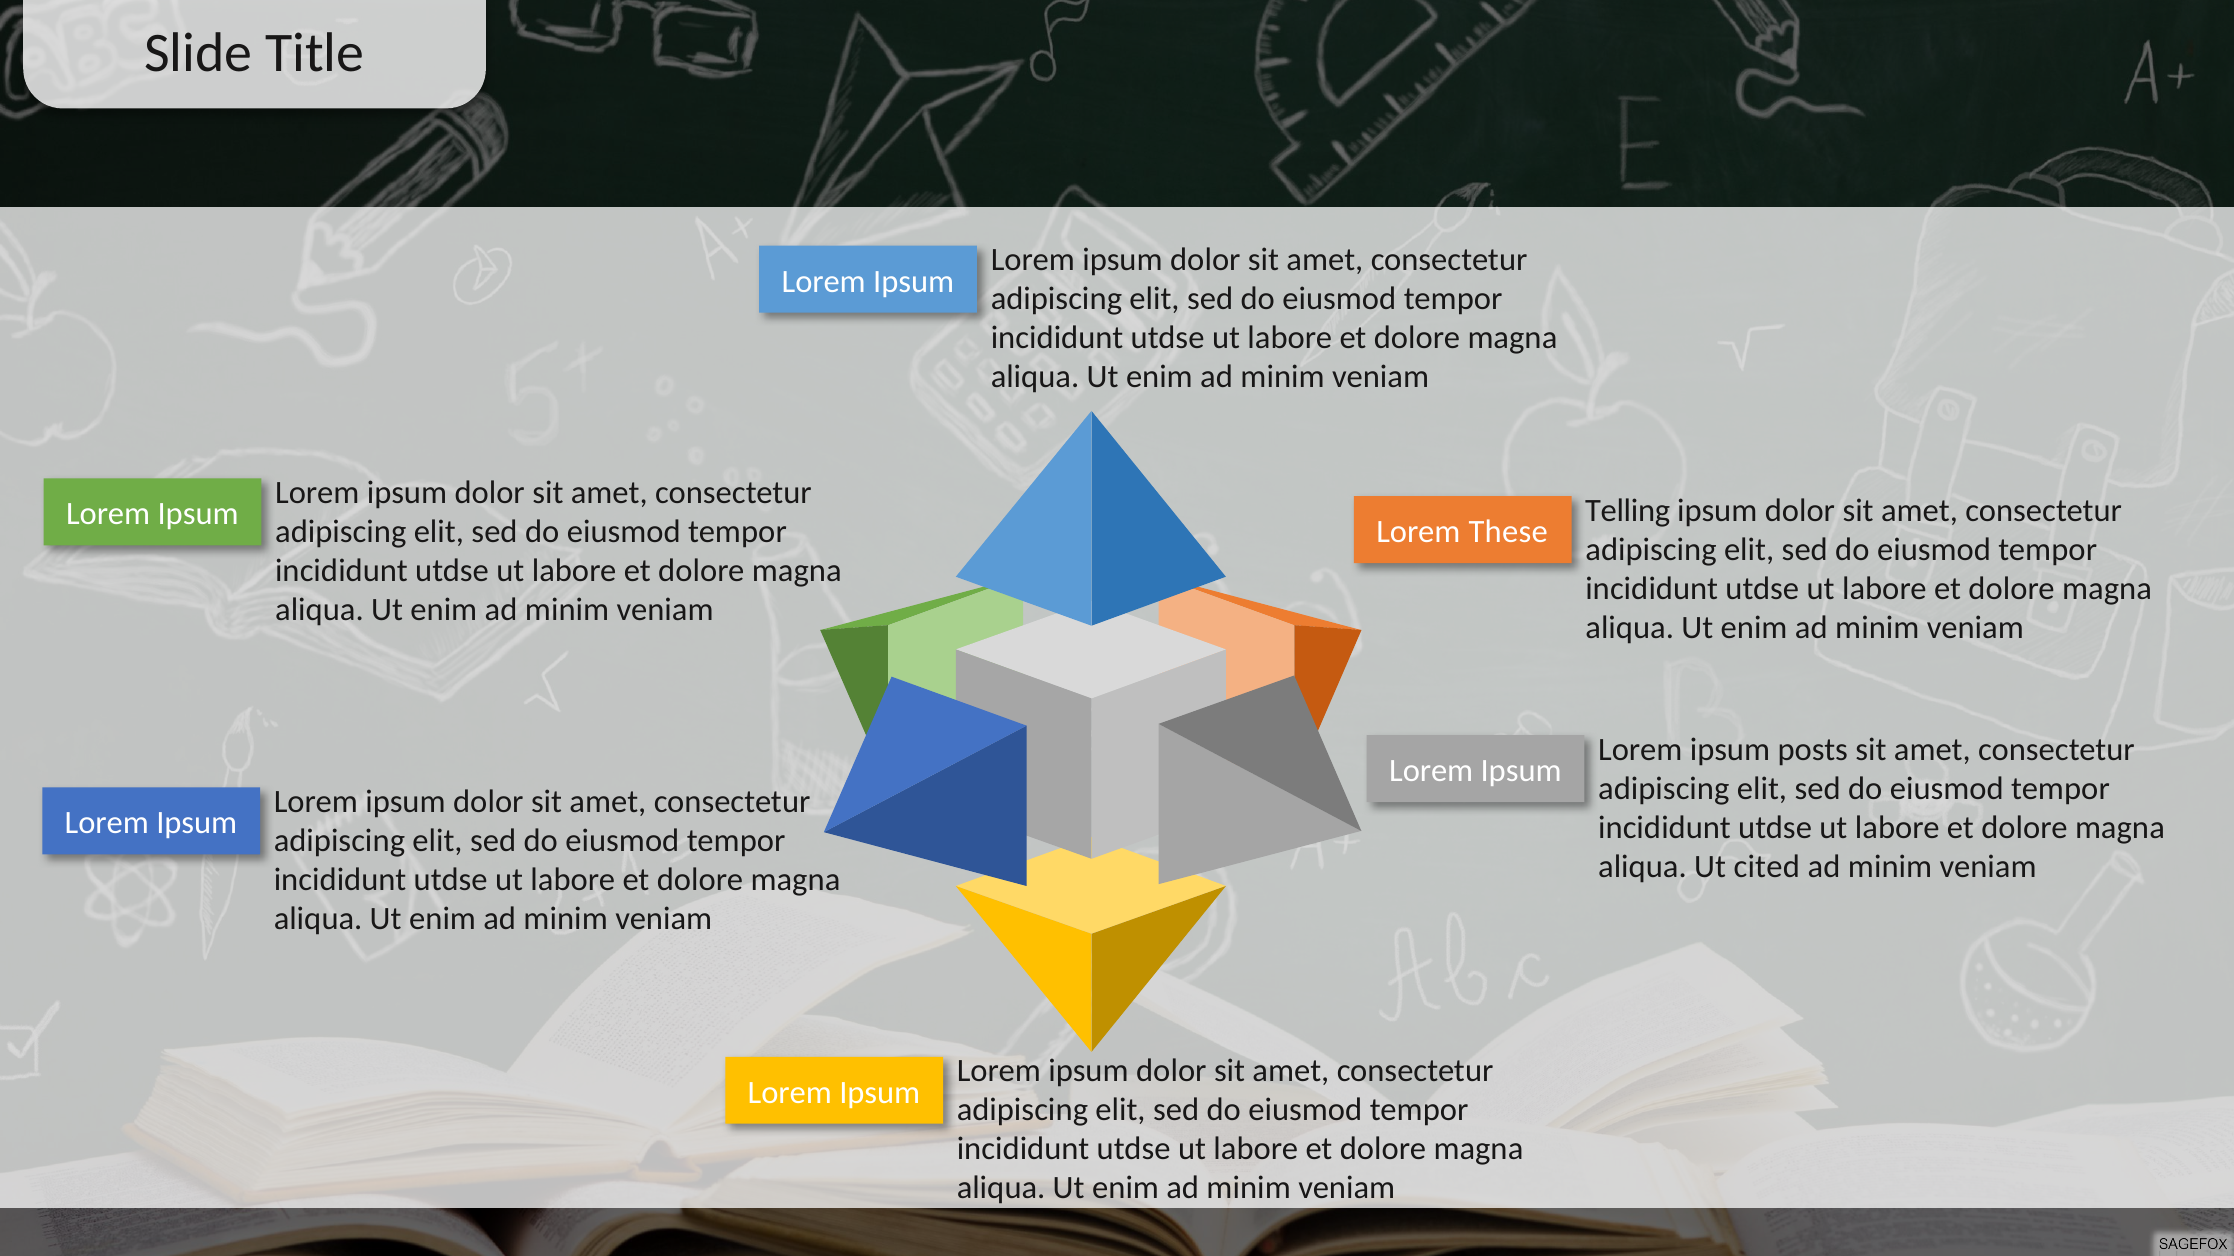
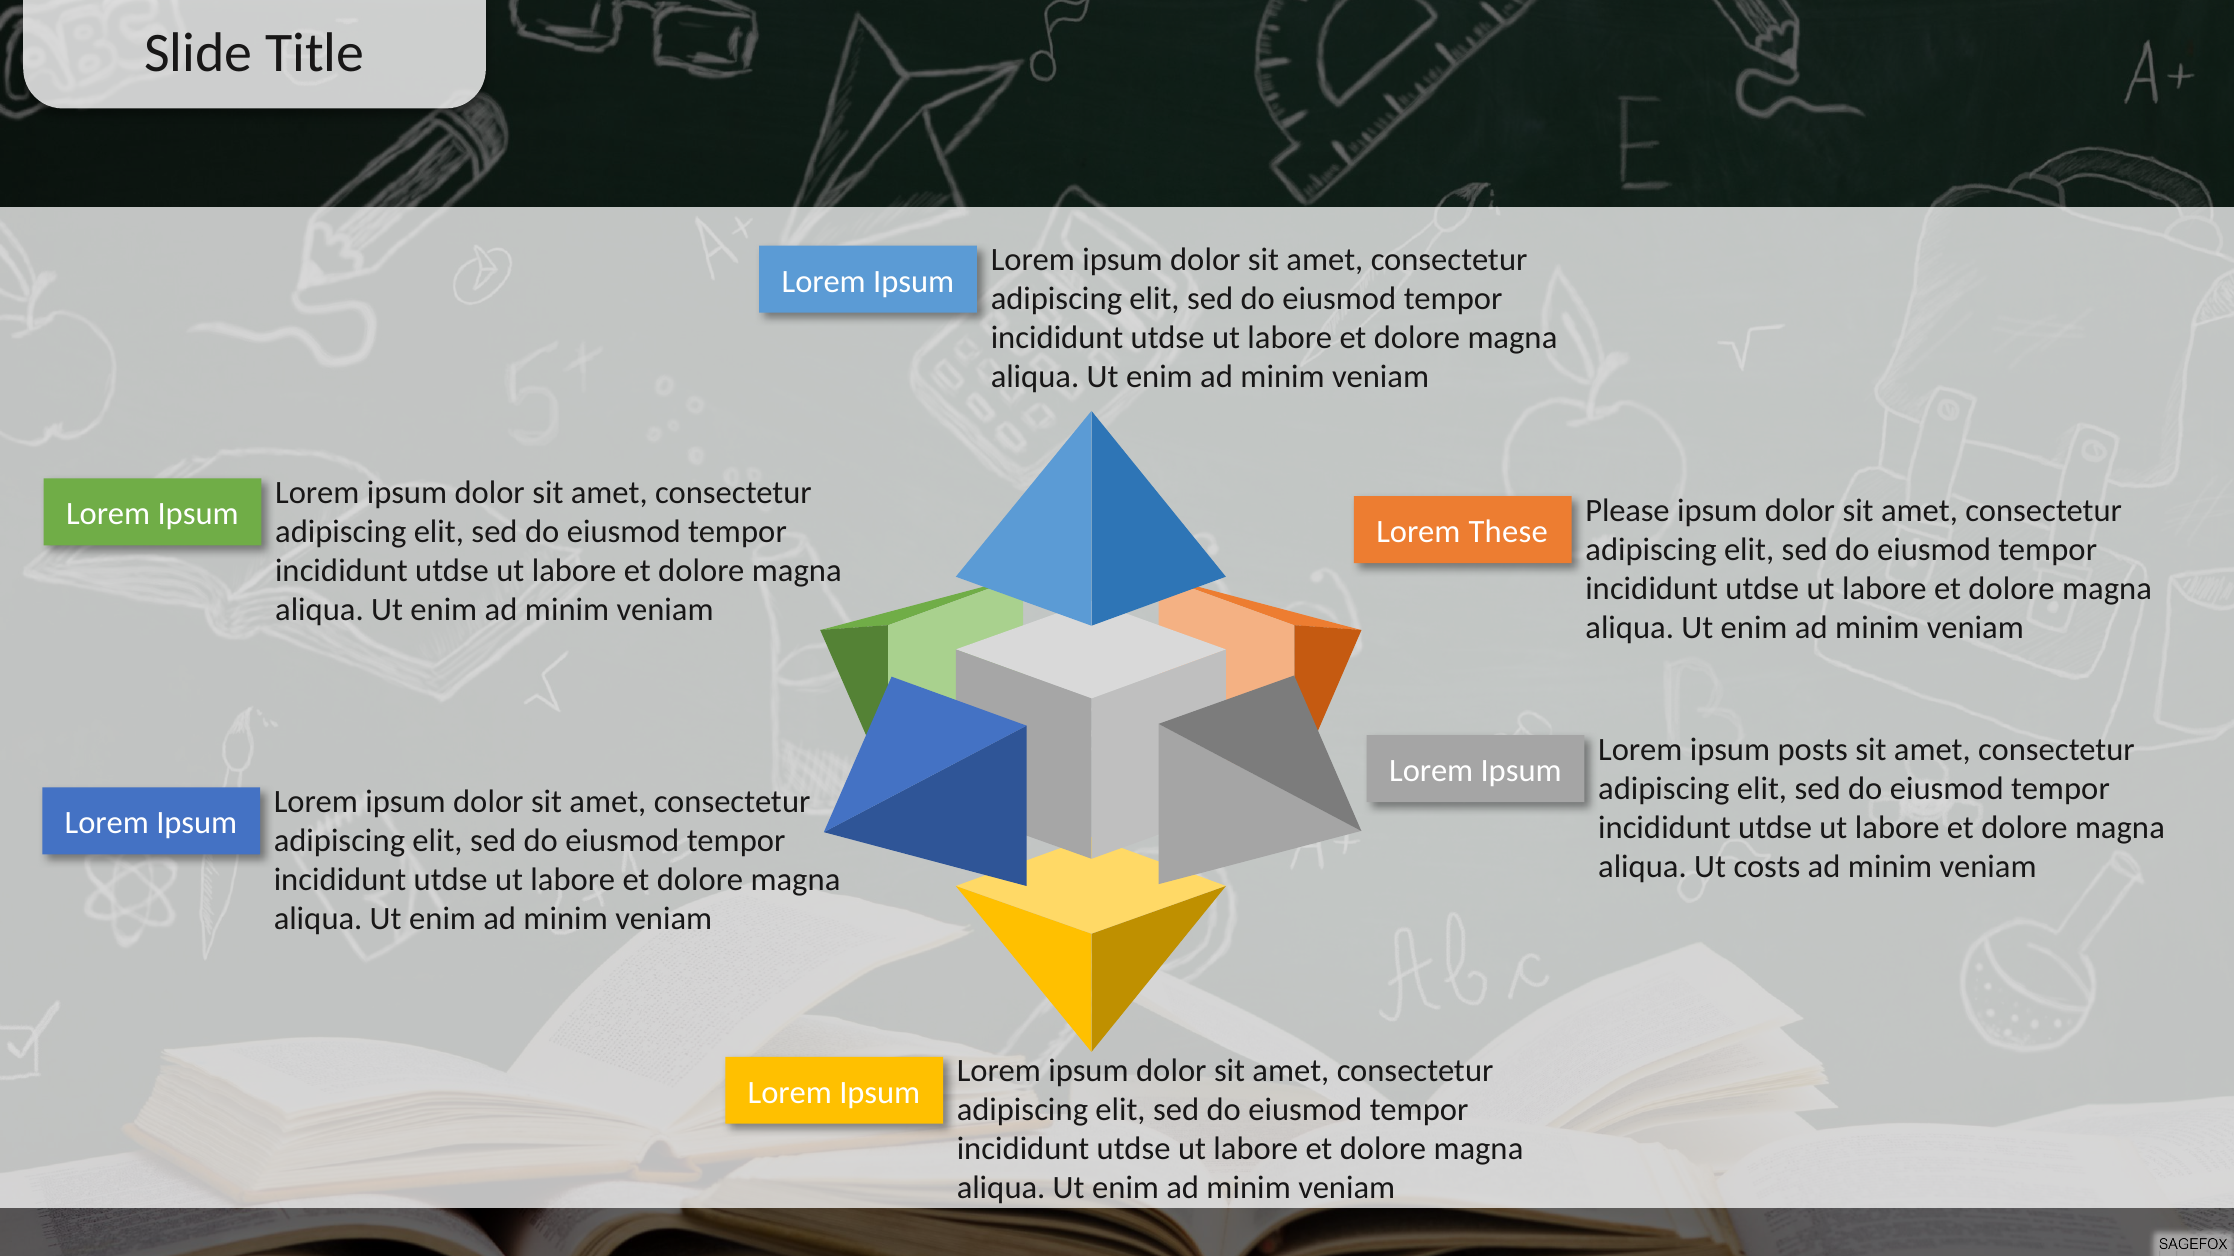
Telling: Telling -> Please
cited: cited -> costs
